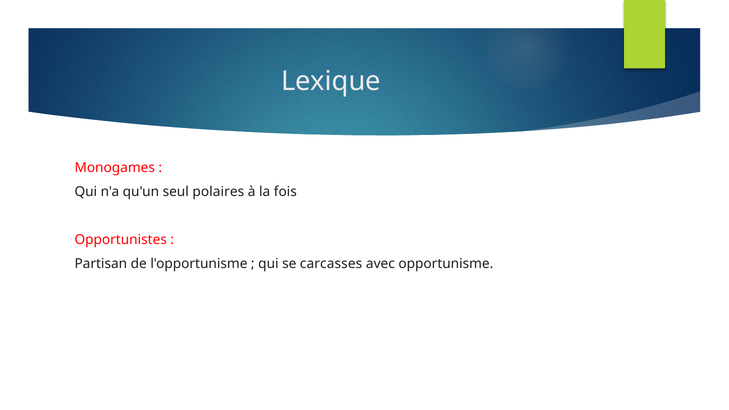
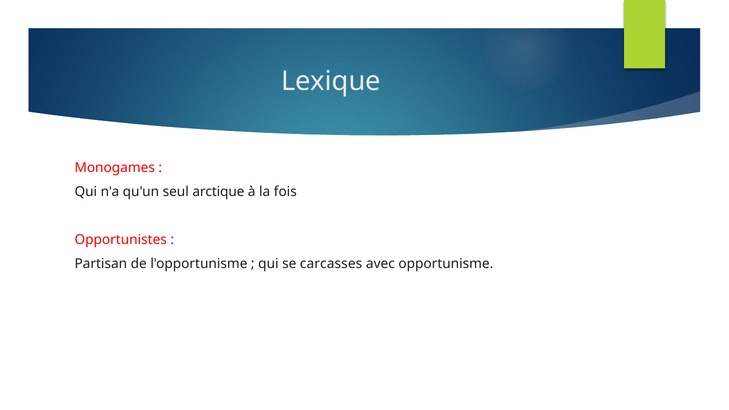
polaires: polaires -> arctique
